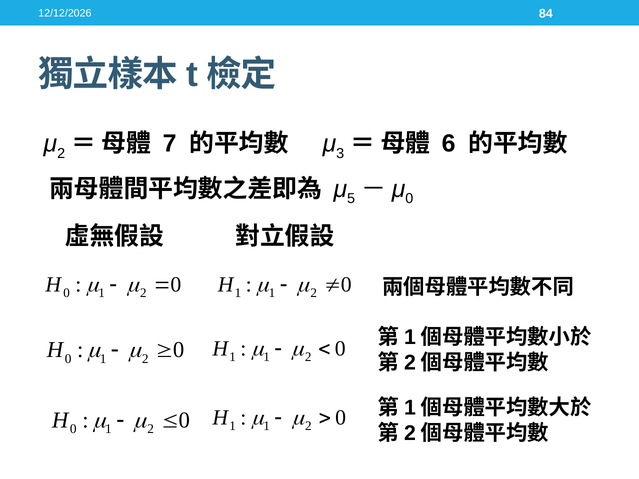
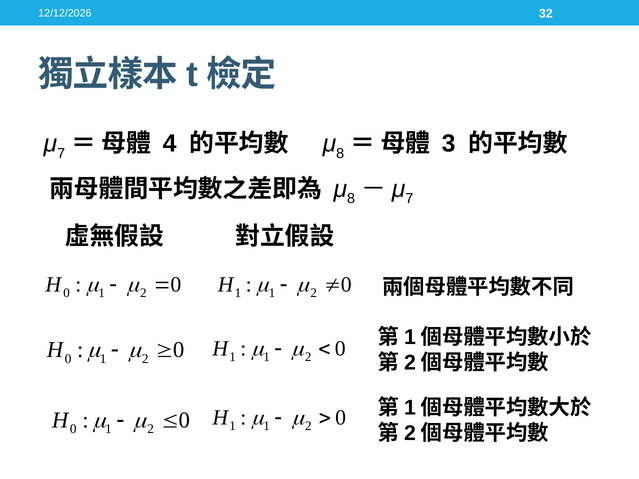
84: 84 -> 32
2 at (61, 153): 2 -> 7
7: 7 -> 4
3 at (340, 153): 3 -> 8
6: 6 -> 3
5 at (351, 199): 5 -> 8
0 at (409, 199): 0 -> 7
